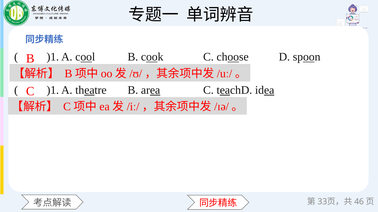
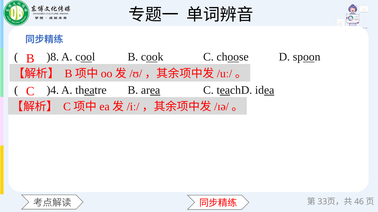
)1 at (53, 57): )1 -> )8
)1 at (53, 90): )1 -> )4
